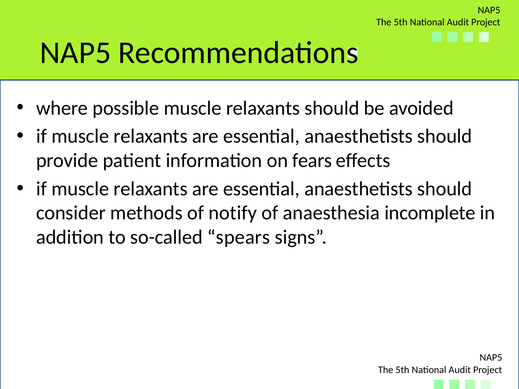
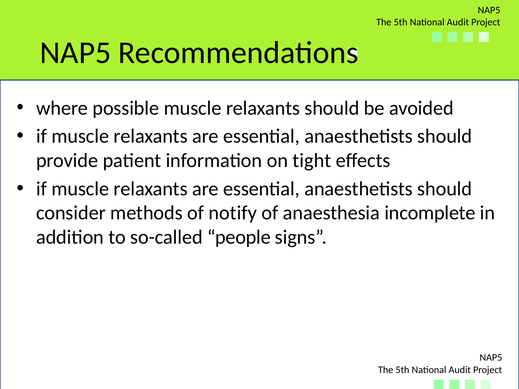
fears: fears -> tight
spears: spears -> people
